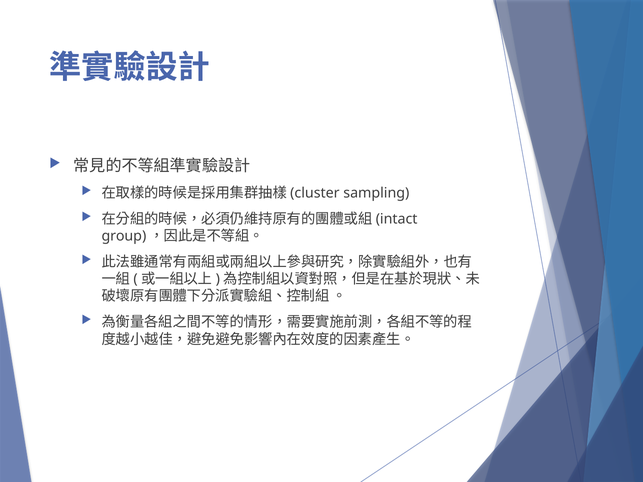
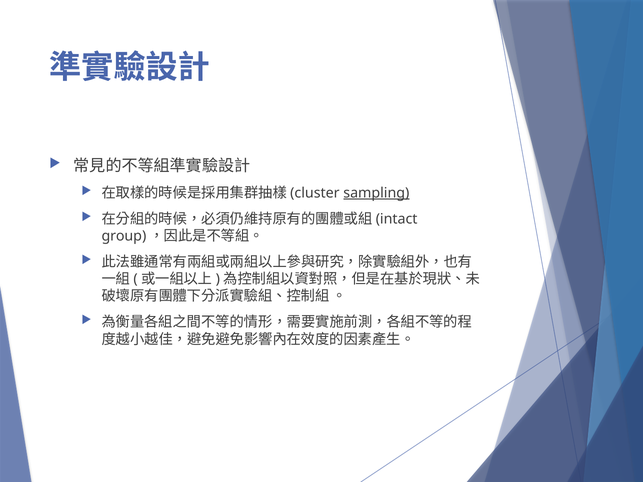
sampling underline: none -> present
